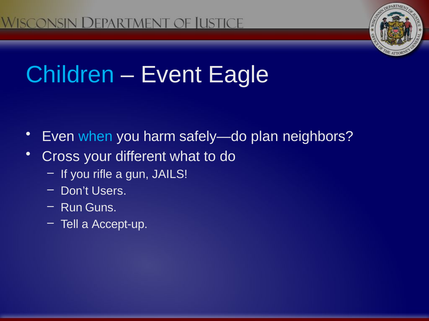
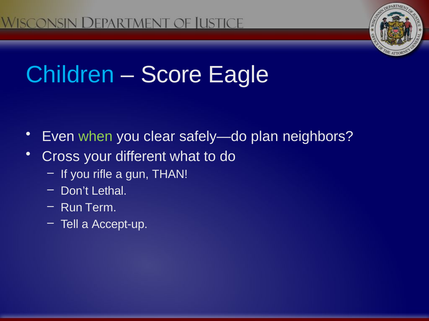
Event: Event -> Score
when colour: light blue -> light green
harm: harm -> clear
JAILS: JAILS -> THAN
Users: Users -> Lethal
Guns: Guns -> Term
